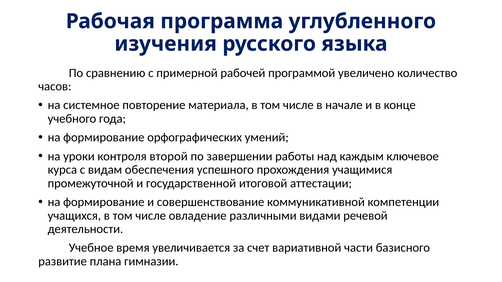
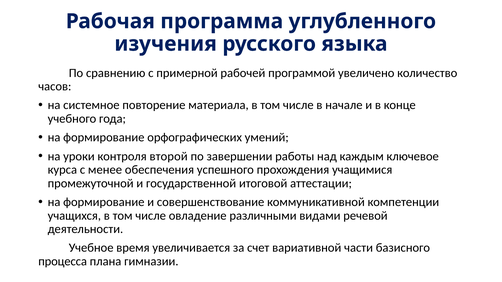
видам: видам -> менее
развитие: развитие -> процесса
